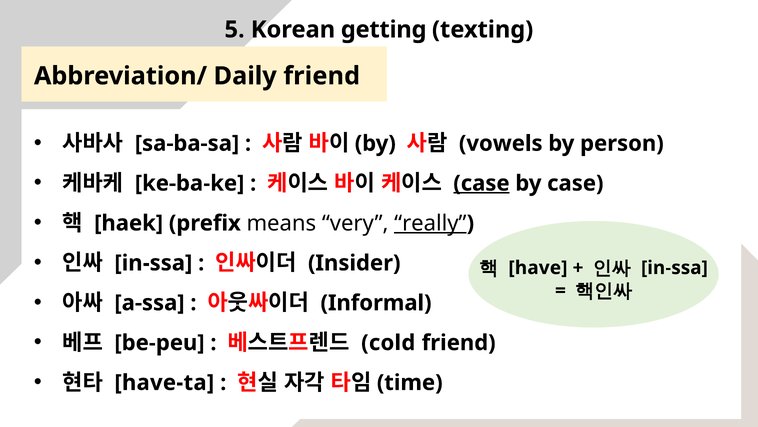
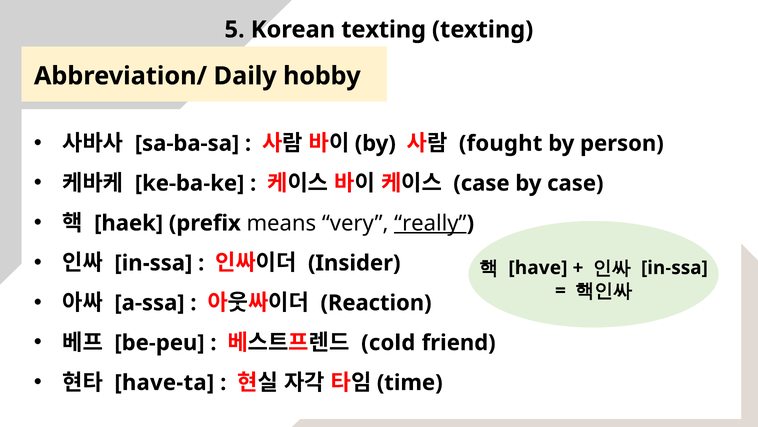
getting at (384, 30): getting -> texting
Daily friend: friend -> hobby
vowels: vowels -> fought
case at (481, 183) underline: present -> none
Informal: Informal -> Reaction
